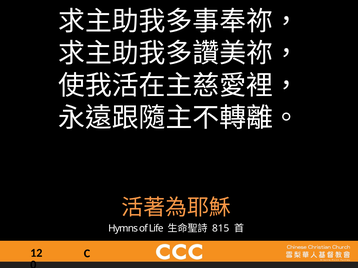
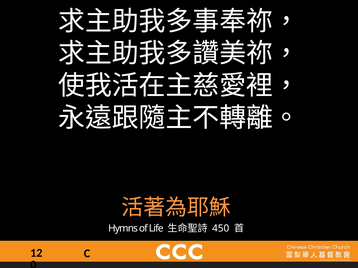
815: 815 -> 450
